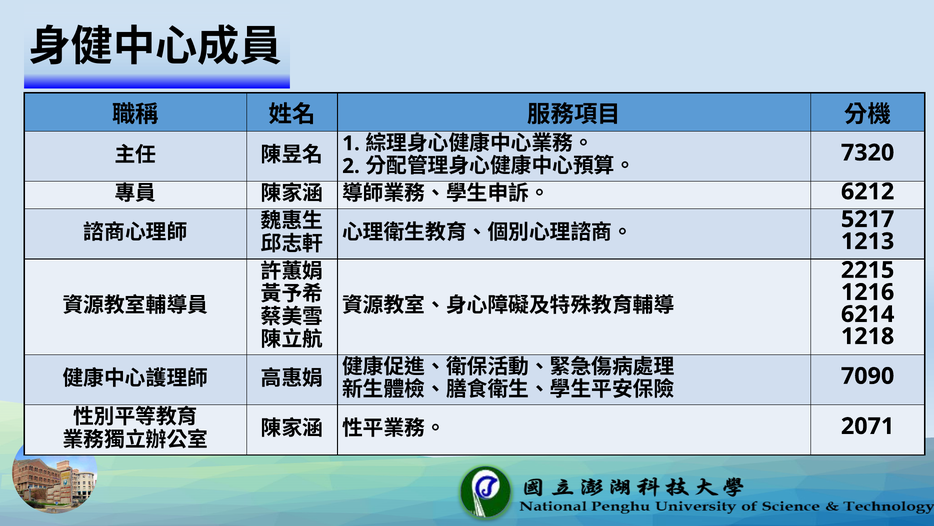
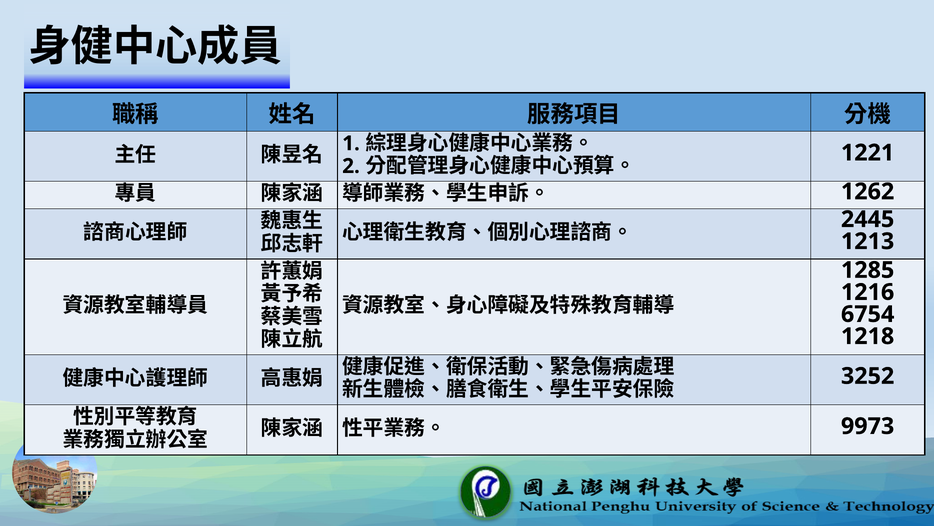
7320: 7320 -> 1221
6212: 6212 -> 1262
5217: 5217 -> 2445
2215: 2215 -> 1285
6214: 6214 -> 6754
7090: 7090 -> 3252
2071: 2071 -> 9973
